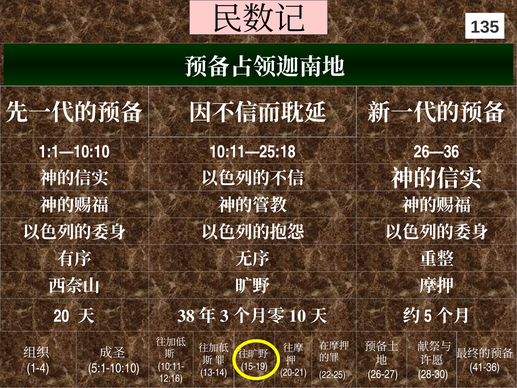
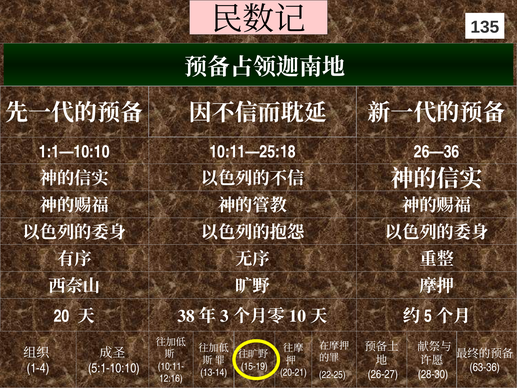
41-36: 41-36 -> 63-36
